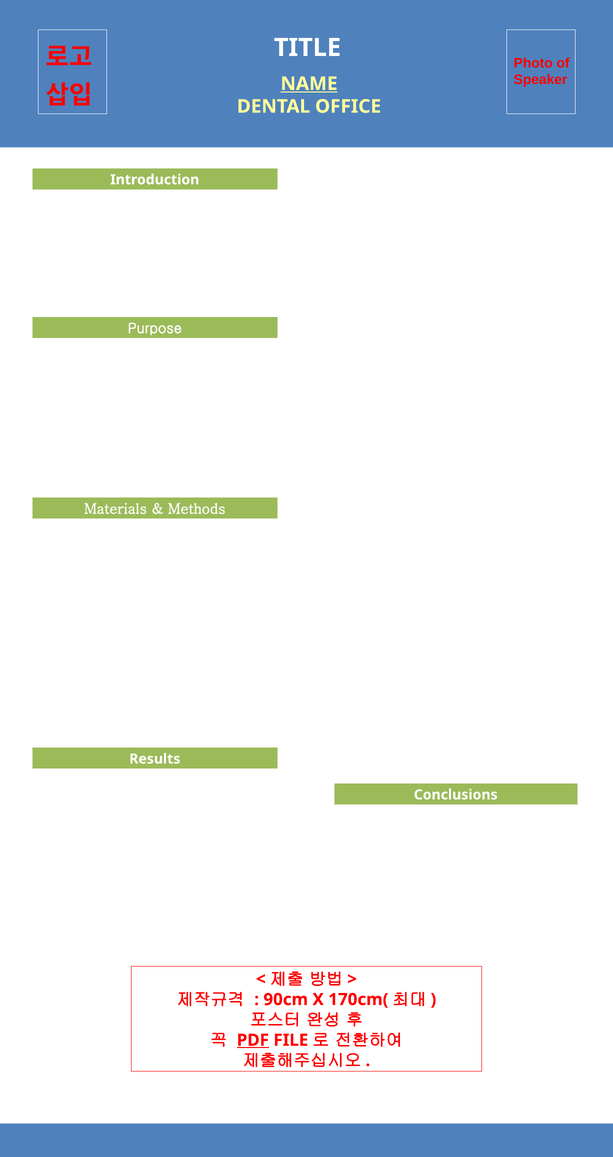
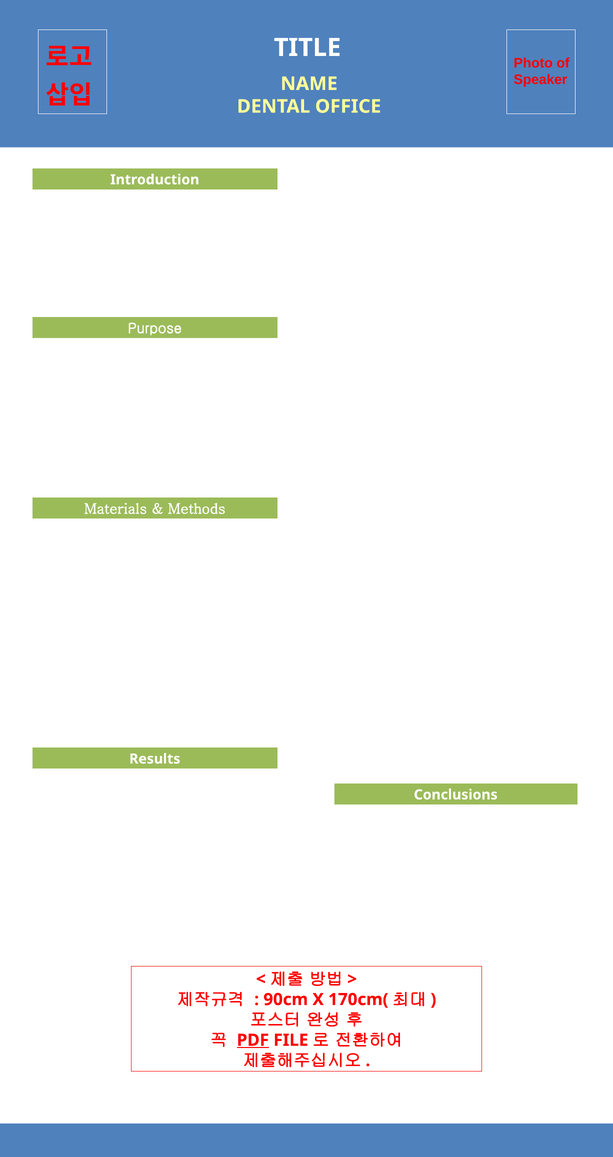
NAME underline: present -> none
